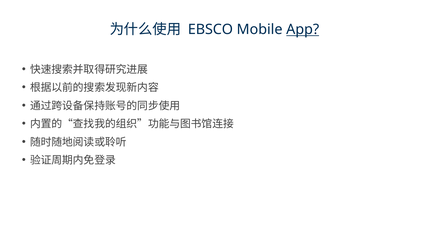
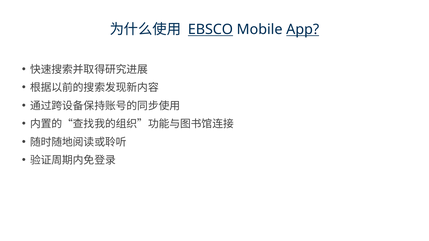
EBSCO underline: none -> present
